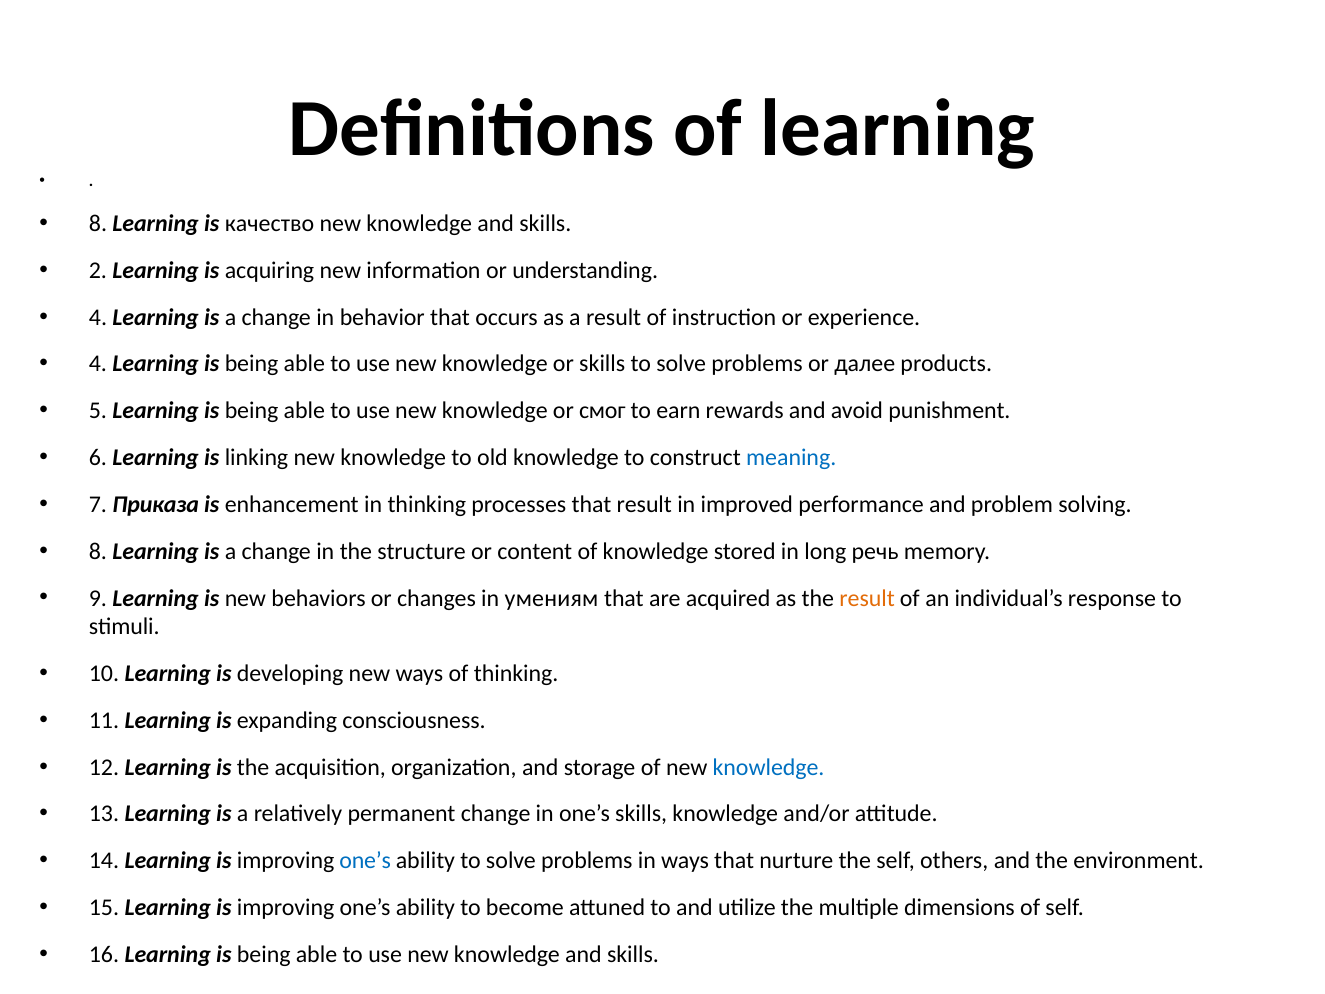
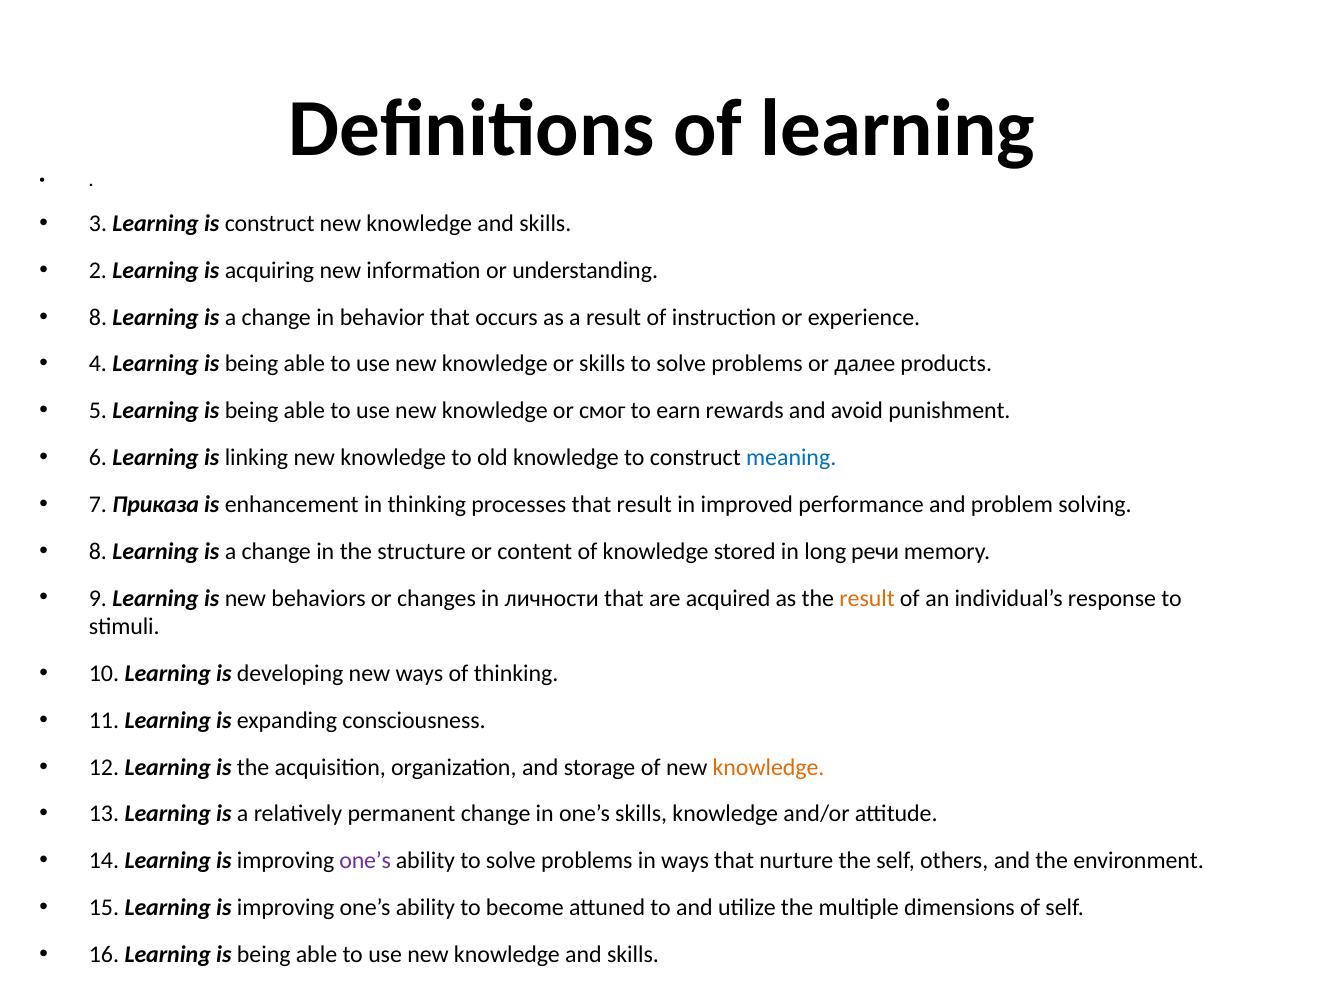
8 at (98, 224): 8 -> 3
is качество: качество -> construct
4 at (98, 317): 4 -> 8
речь: речь -> речи
умениям: умениям -> личности
knowledge at (769, 767) colour: blue -> orange
one’s at (365, 861) colour: blue -> purple
